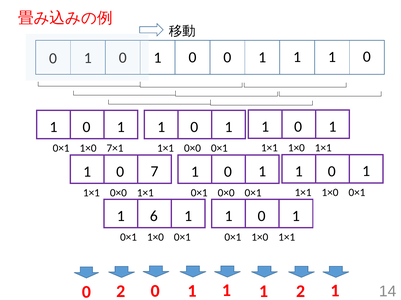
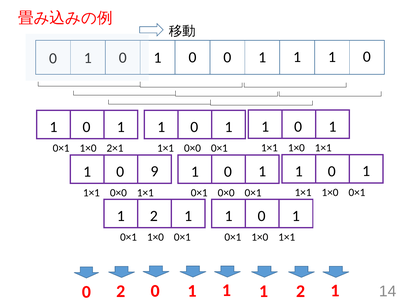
7×1: 7×1 -> 2×1
7: 7 -> 9
6 at (154, 217): 6 -> 2
